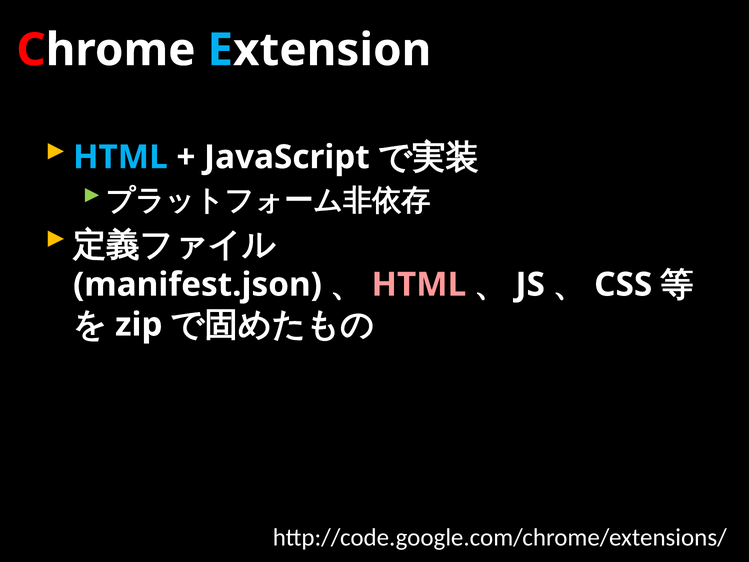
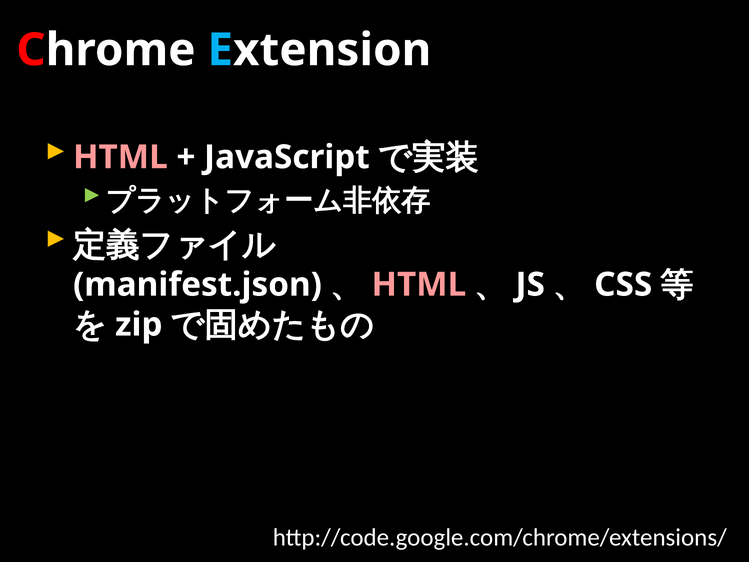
HTML at (120, 157) colour: light blue -> pink
